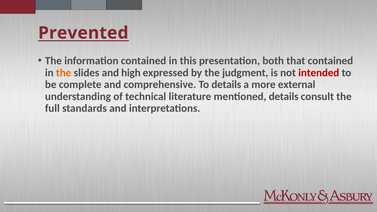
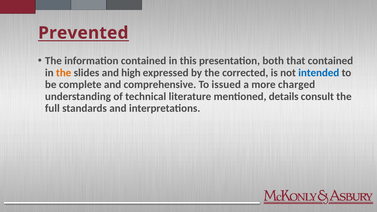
judgment: judgment -> corrected
intended colour: red -> blue
To details: details -> issued
external: external -> charged
